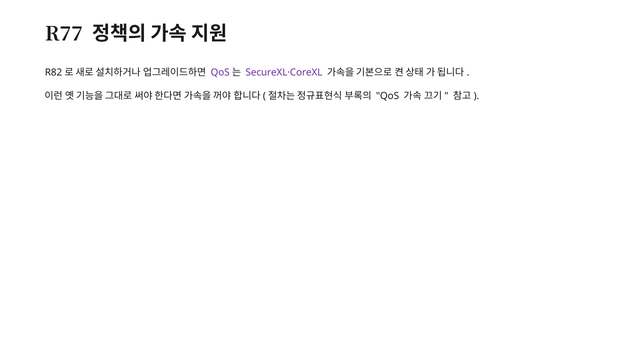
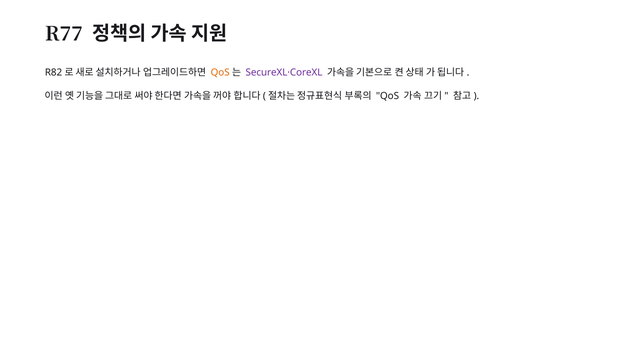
QoS at (220, 72) colour: purple -> orange
